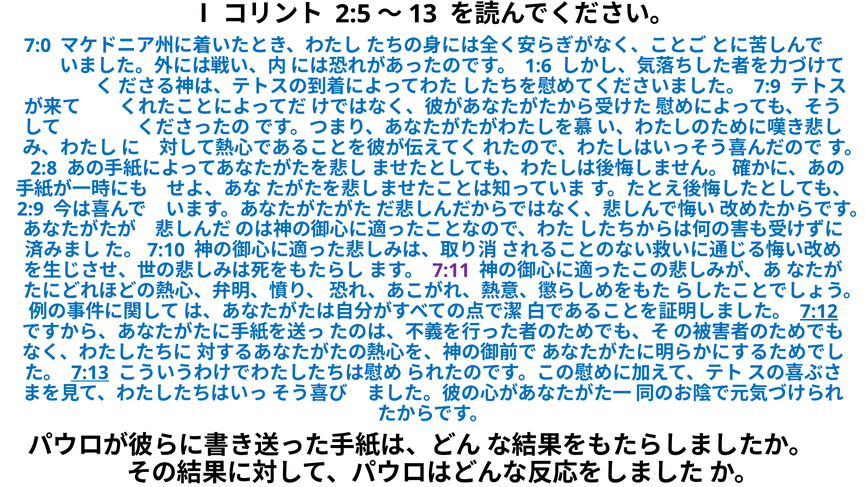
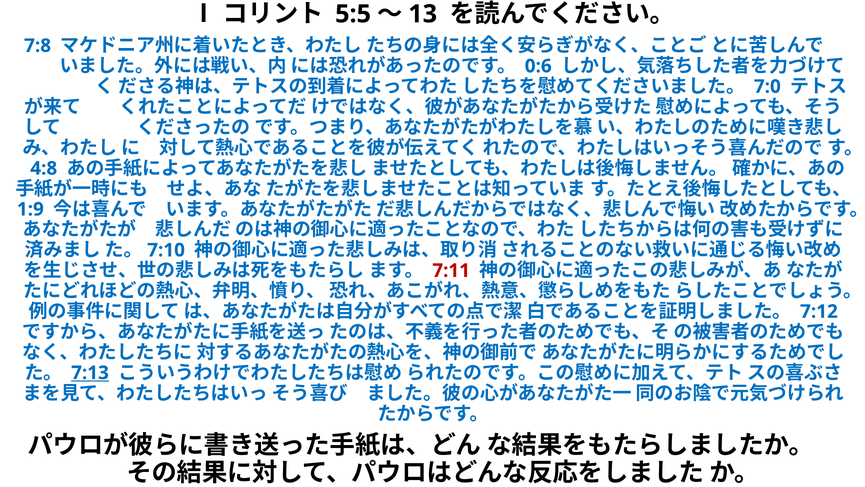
2:5: 2:5 -> 5:5
7:0: 7:0 -> 7:8
1:6: 1:6 -> 0:6
7:9: 7:9 -> 7:0
2:8: 2:8 -> 4:8
2:9: 2:9 -> 1:9
7:11 colour: purple -> red
7:12 underline: present -> none
